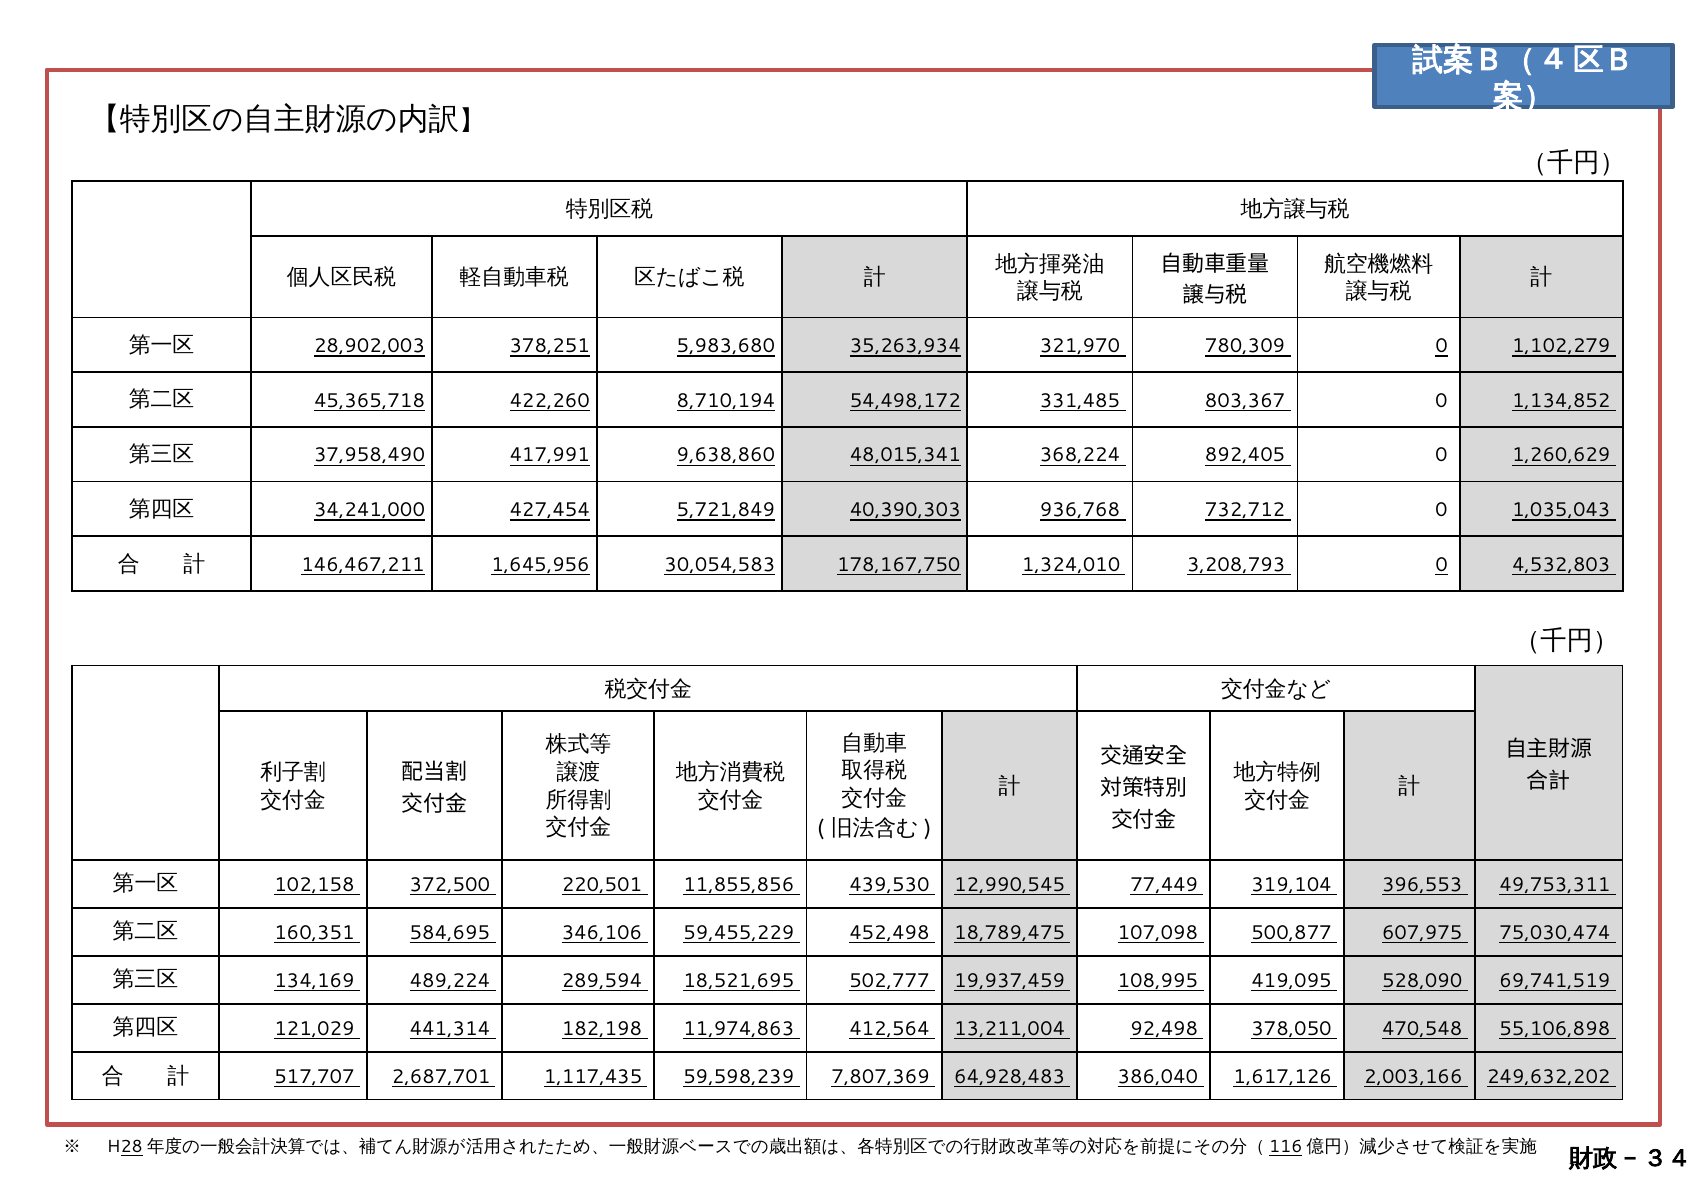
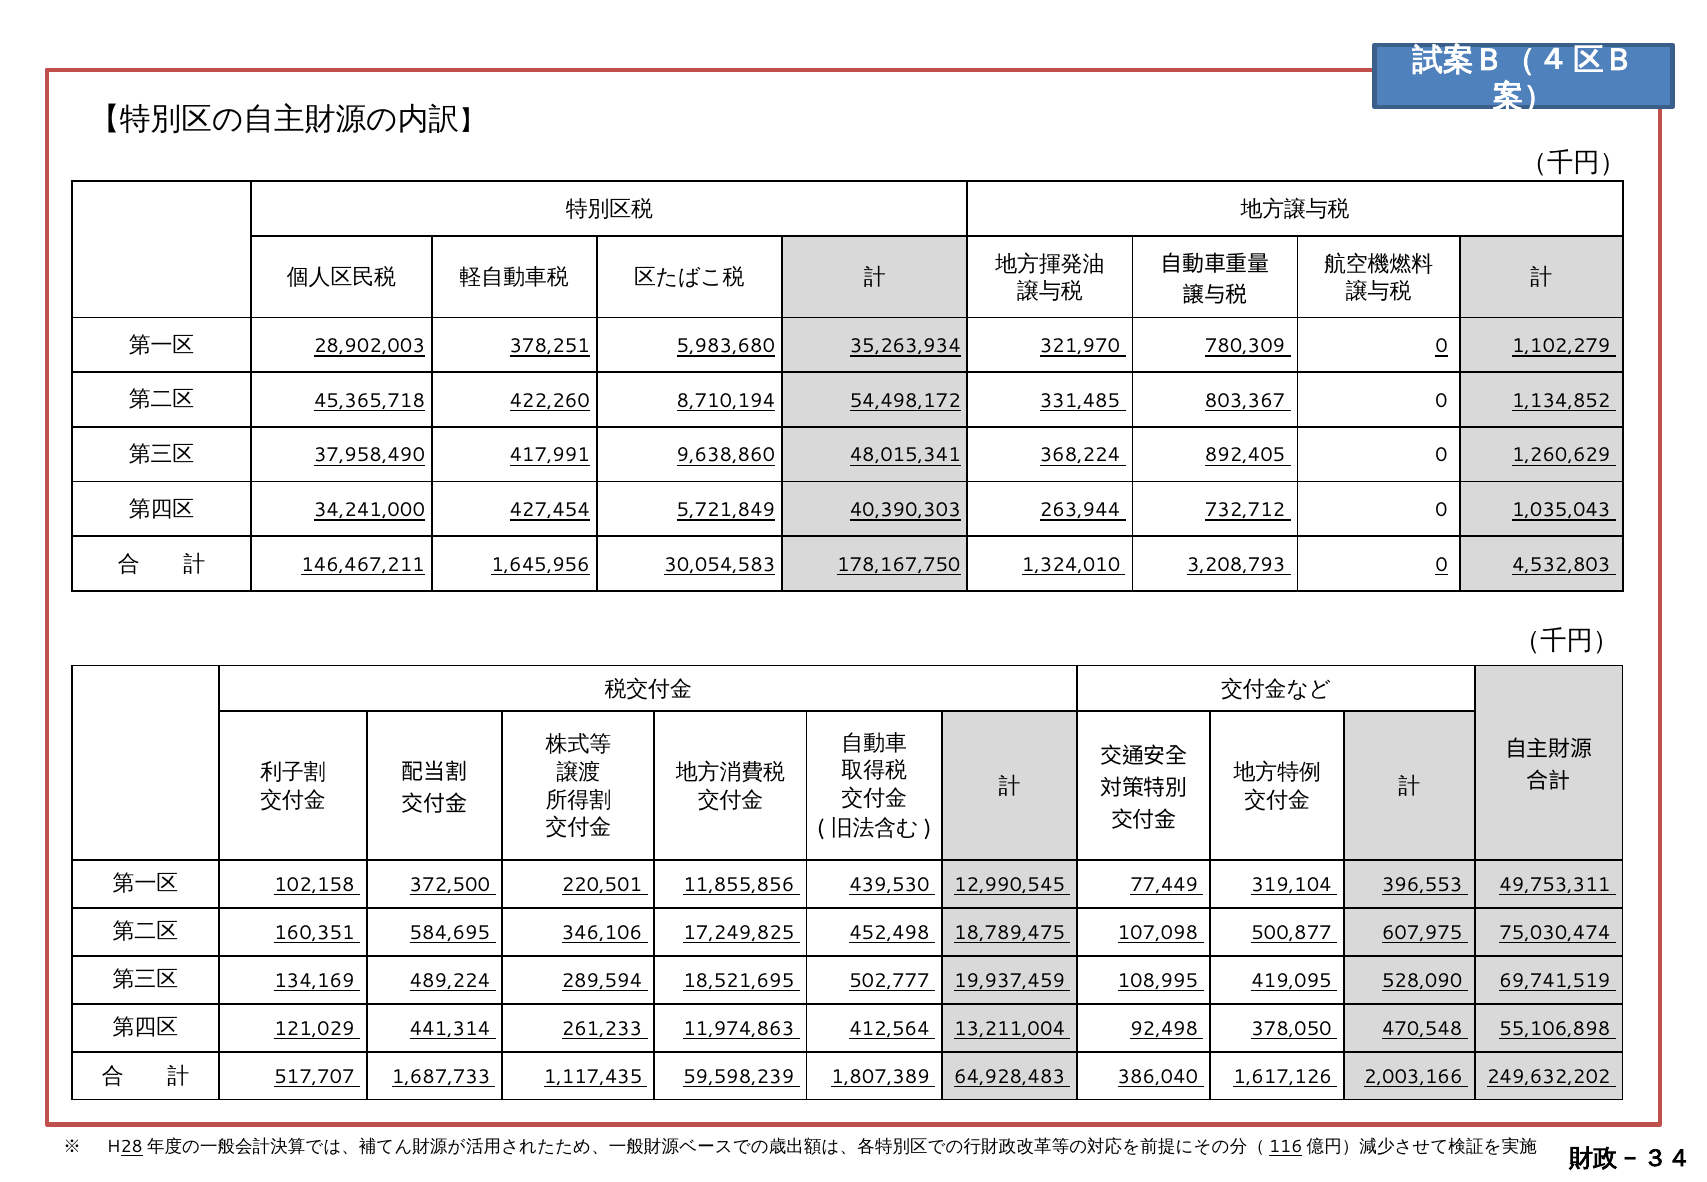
936,768: 936,768 -> 263,944
59,455,229: 59,455,229 -> 17,249,825
182,198: 182,198 -> 261,233
2,687,701: 2,687,701 -> 1,687,733
7,807,369: 7,807,369 -> 1,807,389
